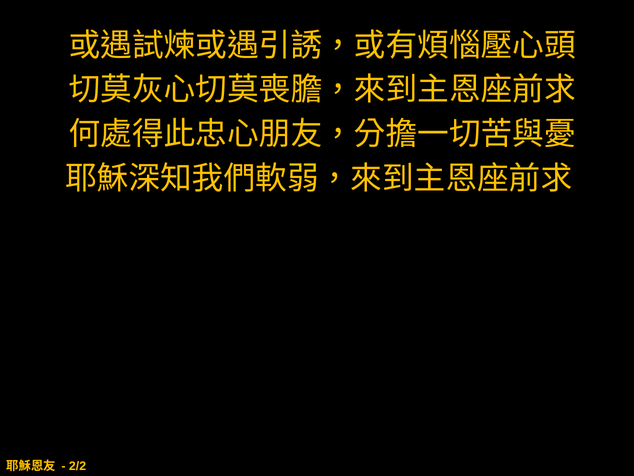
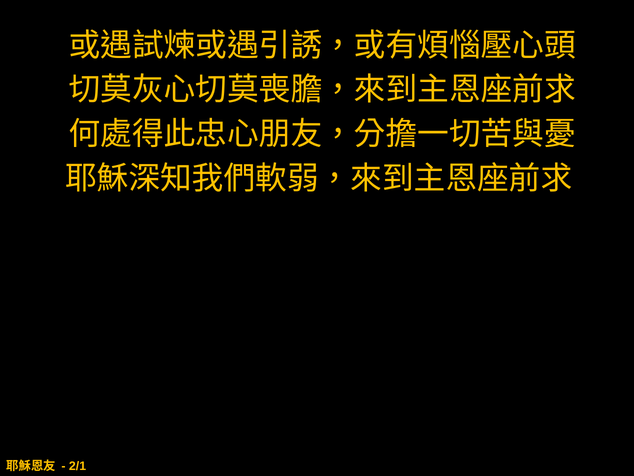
2/2: 2/2 -> 2/1
